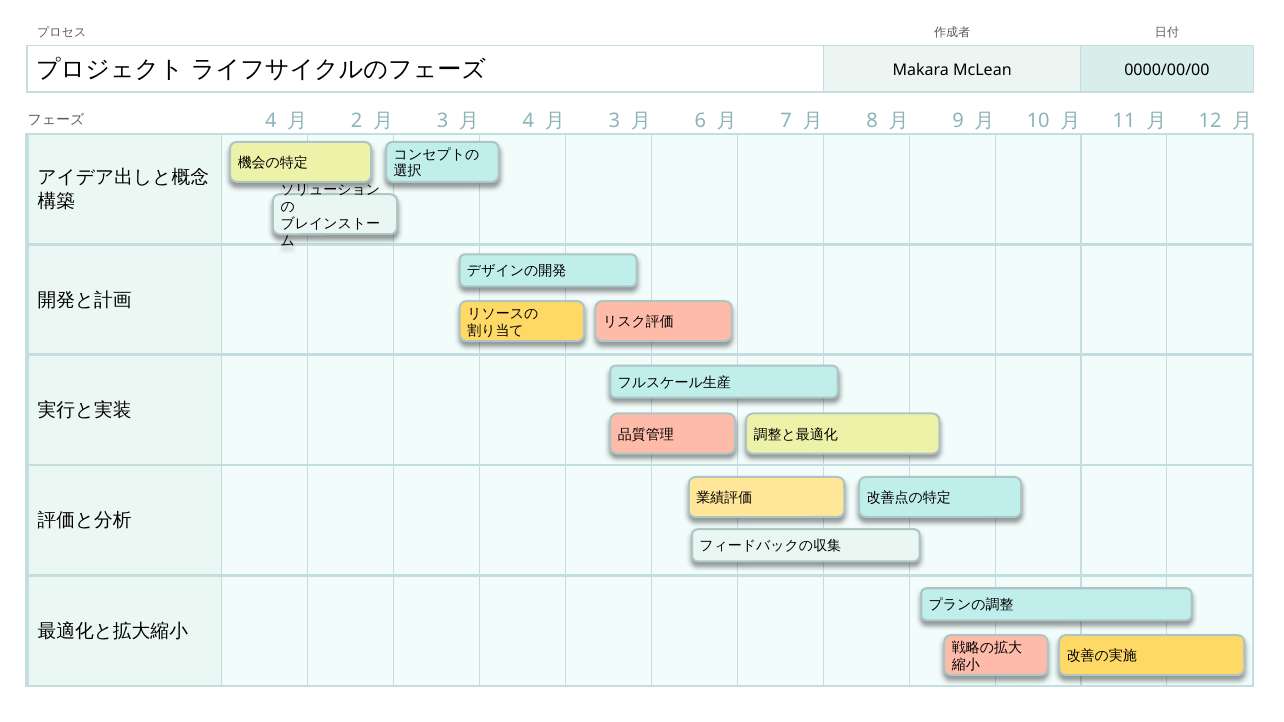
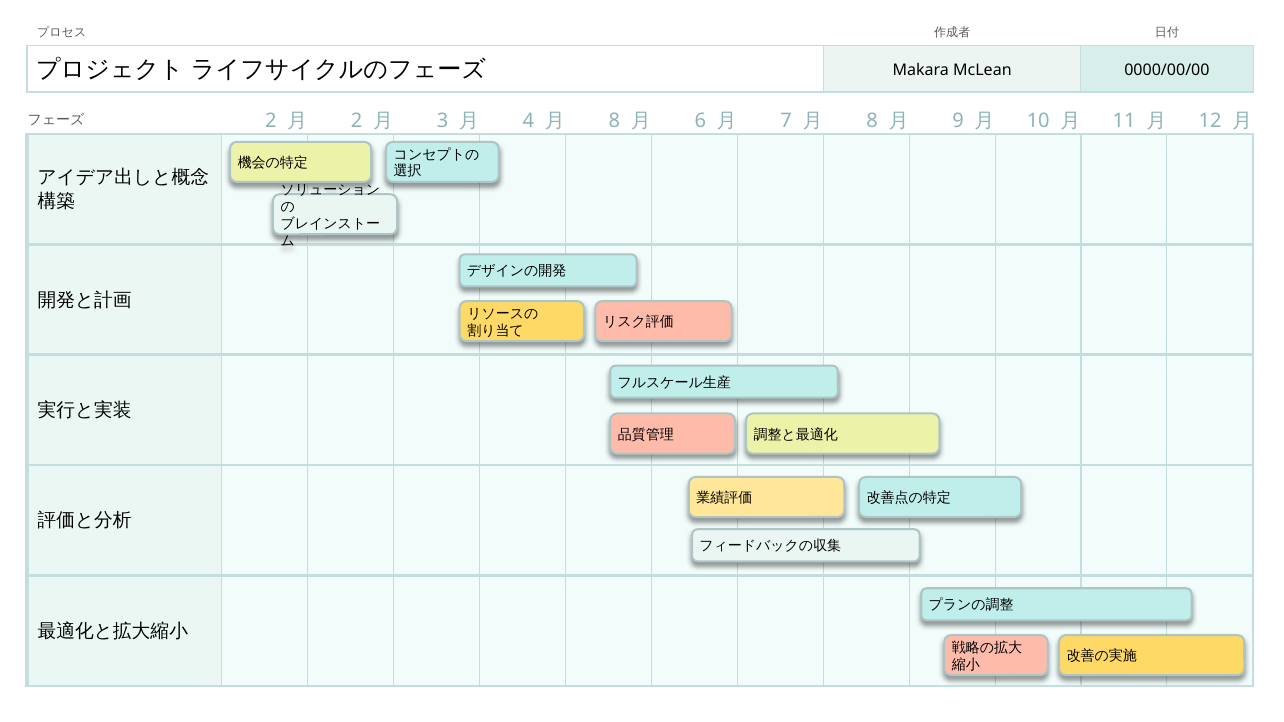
4 at (271, 121): 4 -> 2
3 at (614, 121): 3 -> 8
